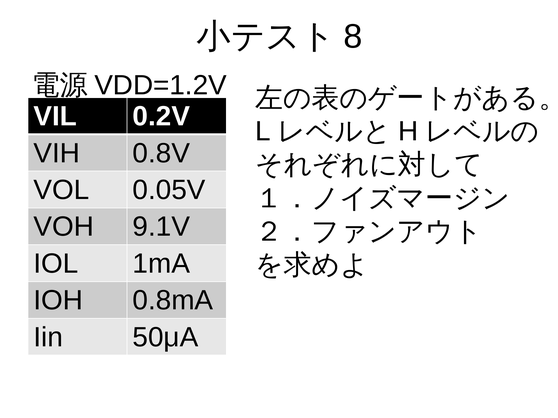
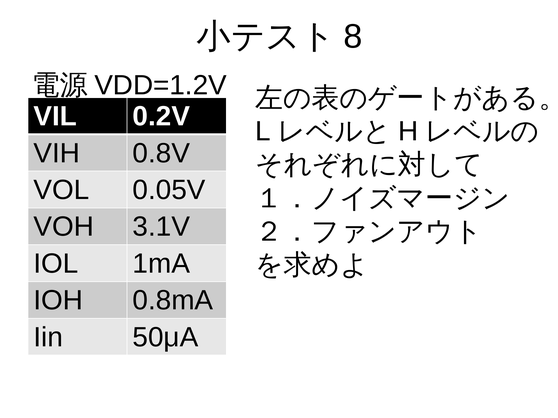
9.1V: 9.1V -> 3.1V
